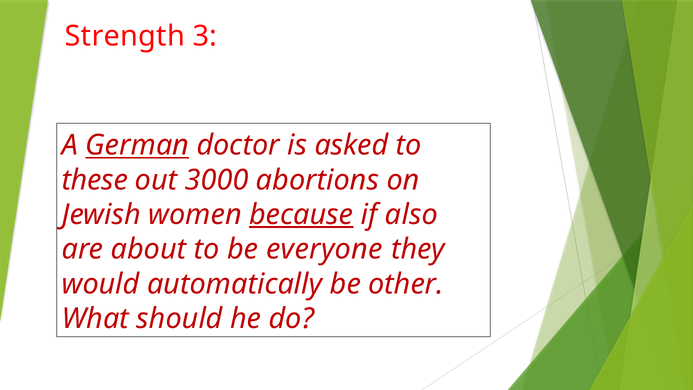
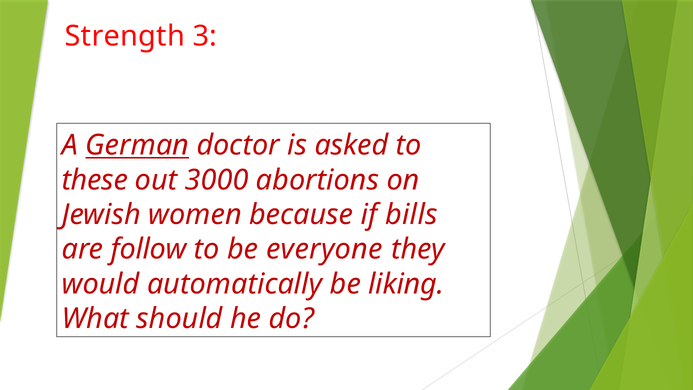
because underline: present -> none
also: also -> bills
about: about -> follow
other: other -> liking
